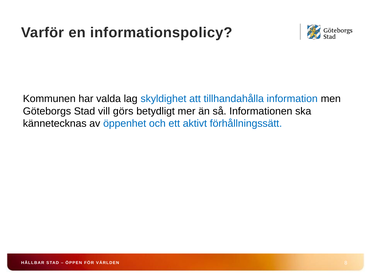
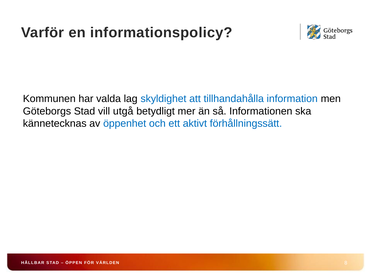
görs: görs -> utgå
